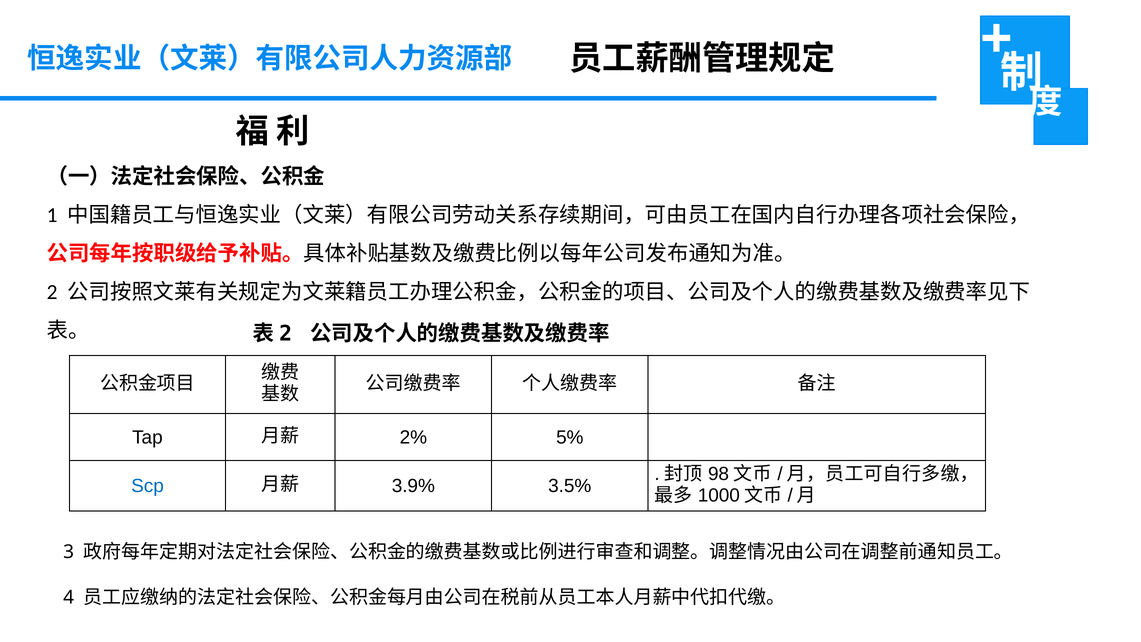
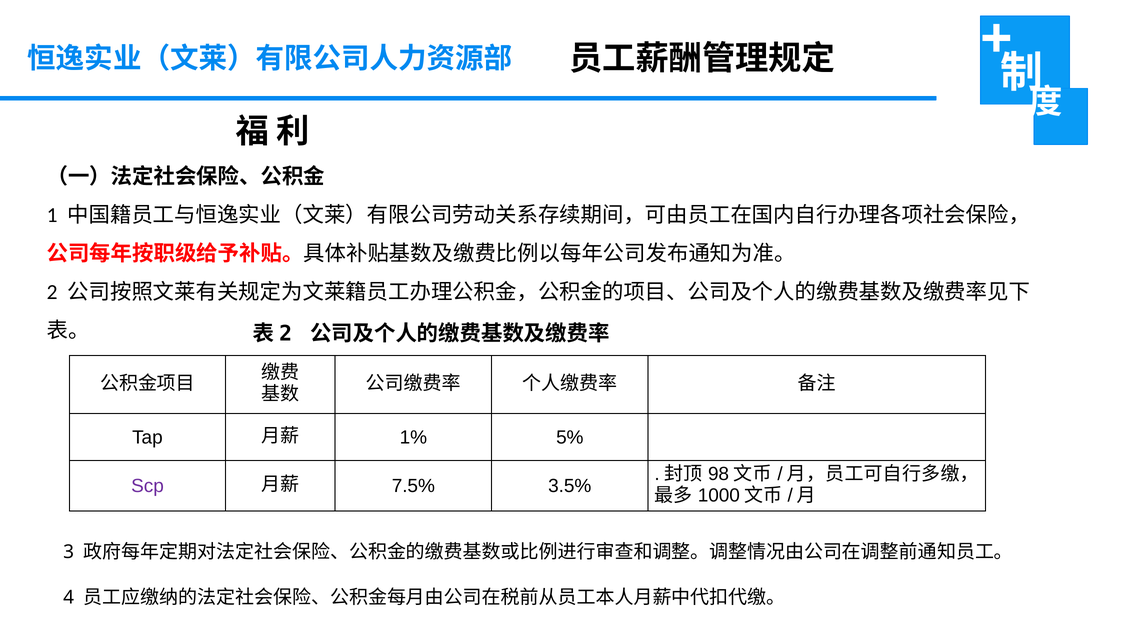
2%: 2% -> 1%
Scp colour: blue -> purple
3.9%: 3.9% -> 7.5%
